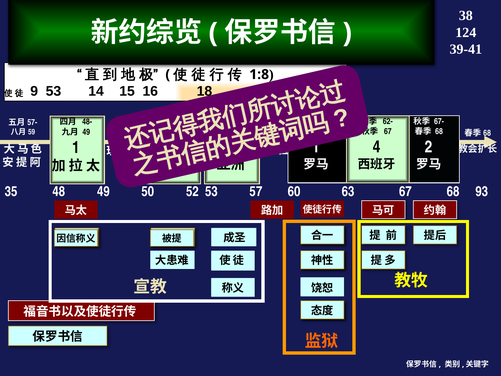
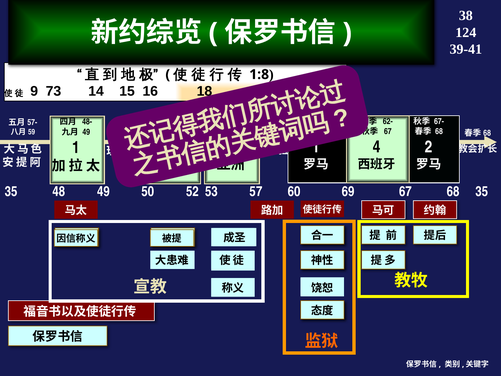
9 53: 53 -> 73
63: 63 -> 69
93 at (482, 191): 93 -> 35
